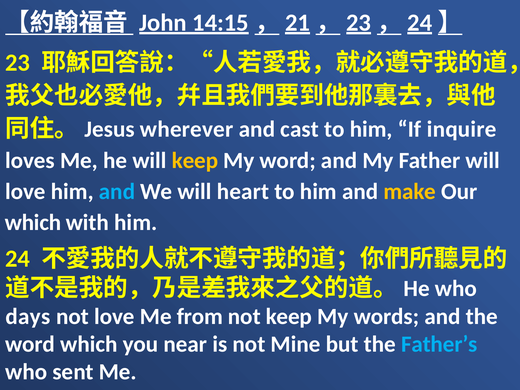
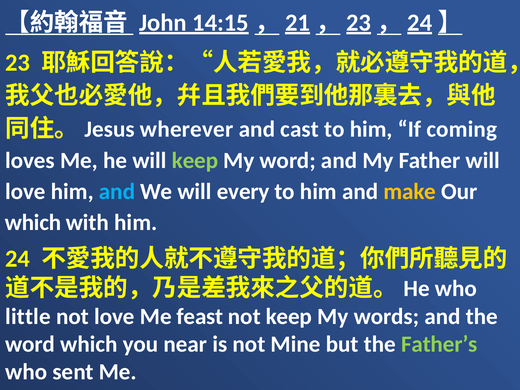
inquire: inquire -> coming
keep at (195, 161) colour: yellow -> light green
heart: heart -> every
days: days -> little
from: from -> feast
Father’s colour: light blue -> light green
